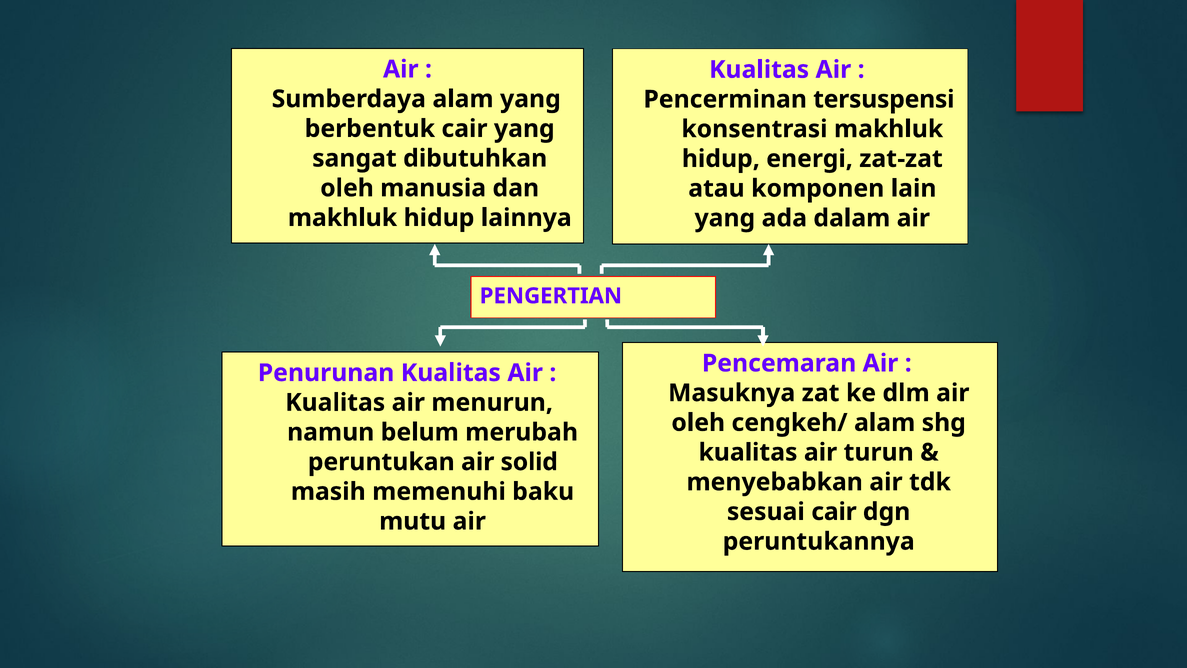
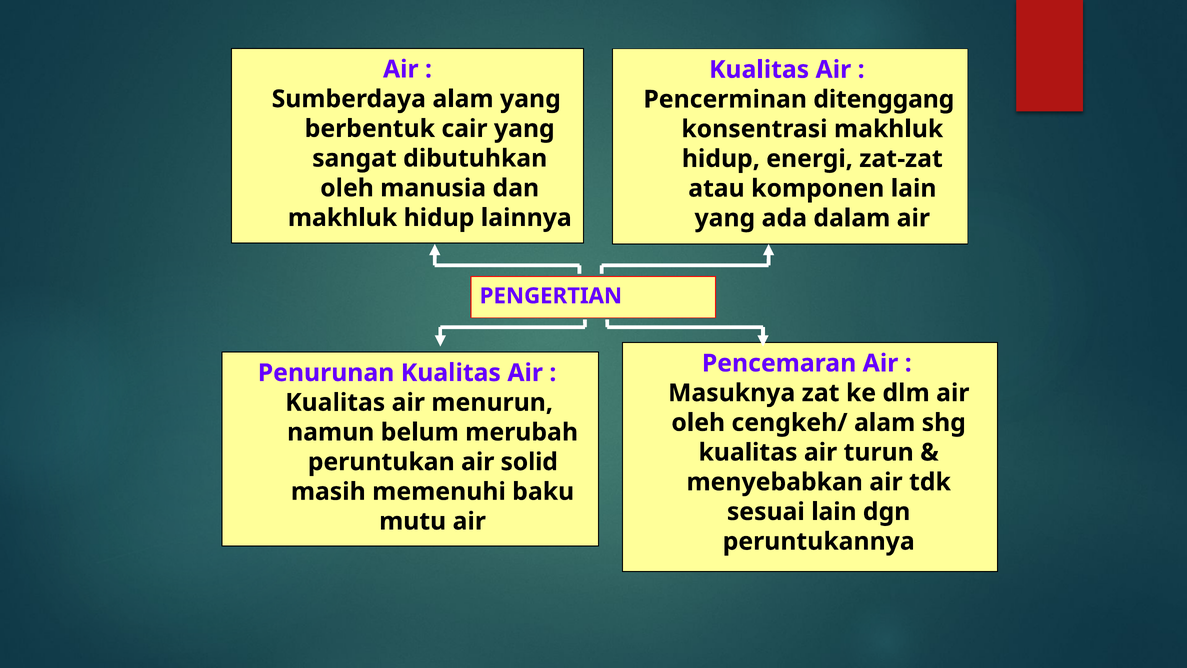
tersuspensi: tersuspensi -> ditenggang
sesuai cair: cair -> lain
